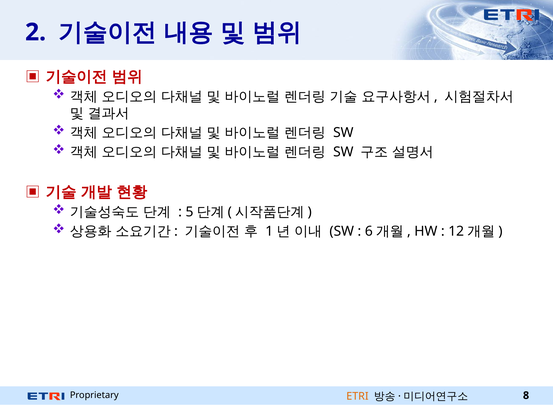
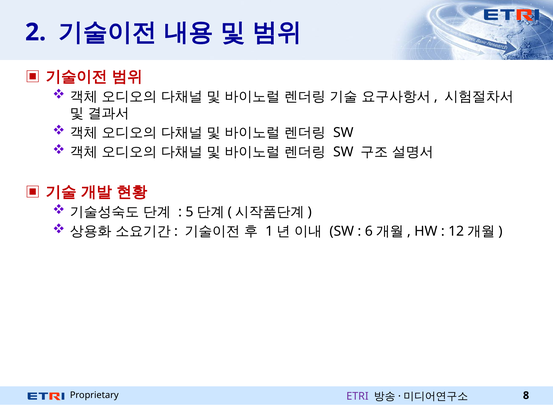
ETRI colour: orange -> purple
